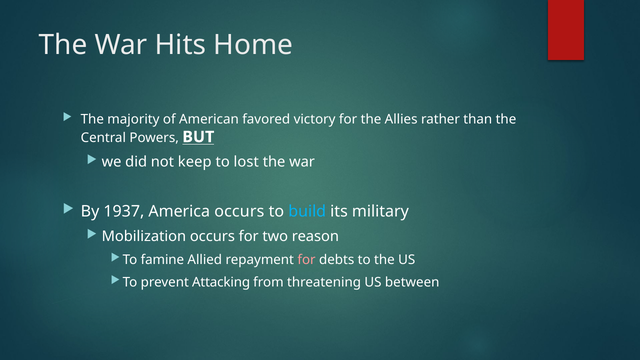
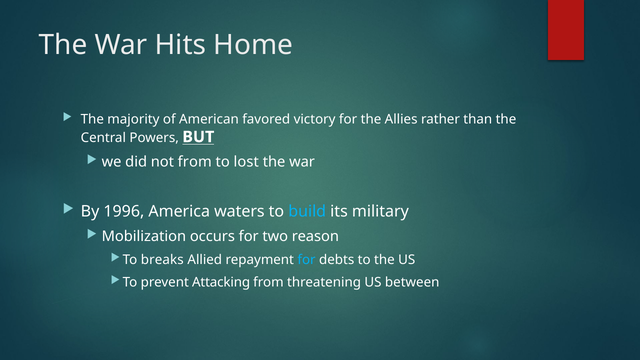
not keep: keep -> from
1937: 1937 -> 1996
America occurs: occurs -> waters
famine: famine -> breaks
for at (307, 260) colour: pink -> light blue
